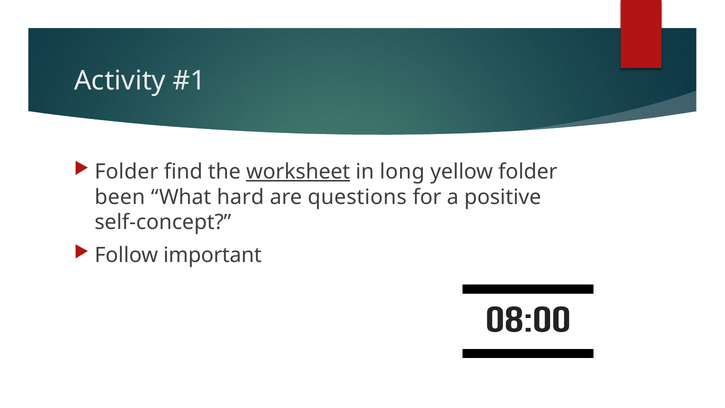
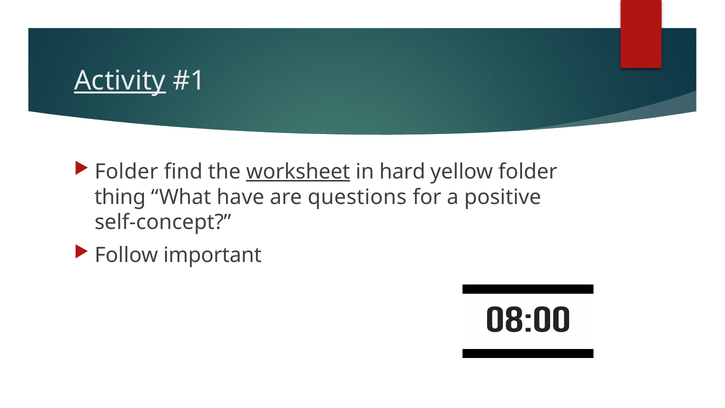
Activity underline: none -> present
long: long -> hard
been: been -> thing
hard: hard -> have
